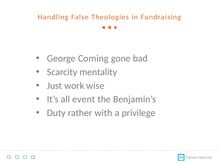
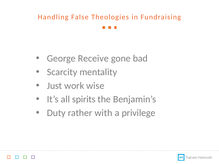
Coming: Coming -> Receive
event: event -> spirits
